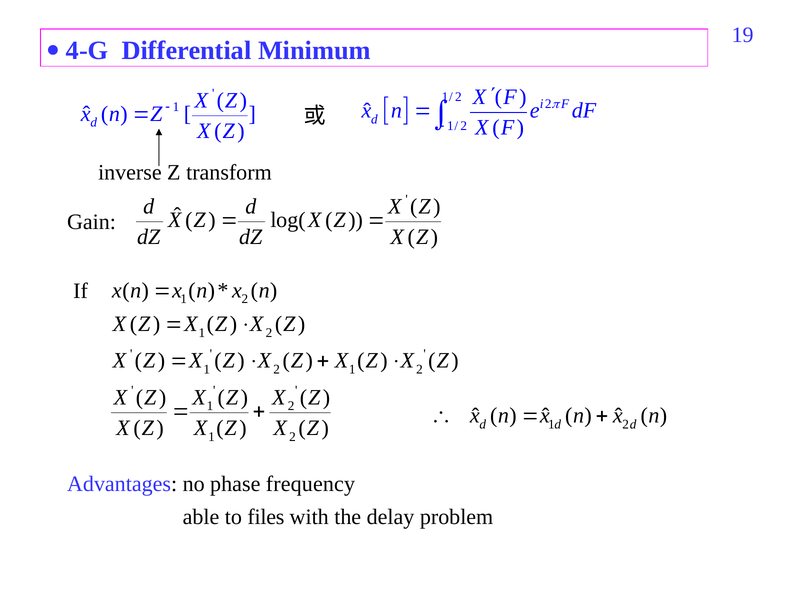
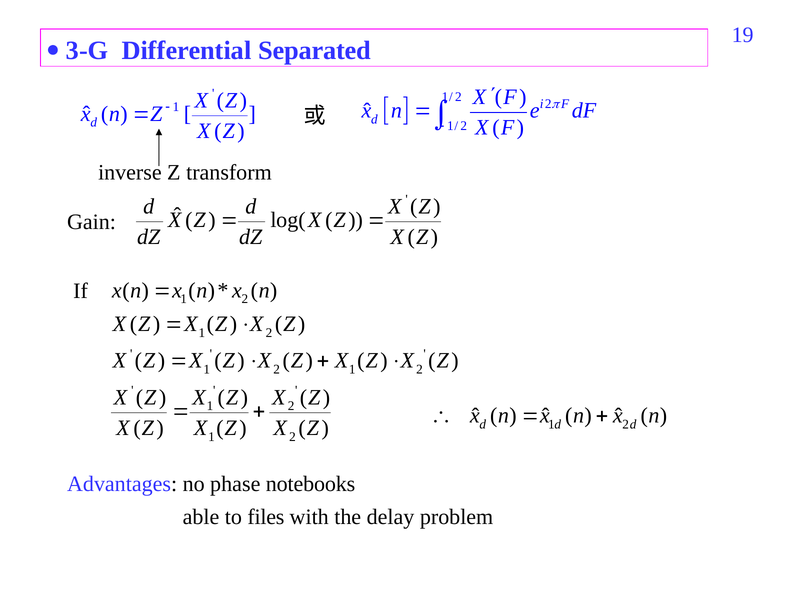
4-G: 4-G -> 3-G
Minimum: Minimum -> Separated
frequency: frequency -> notebooks
